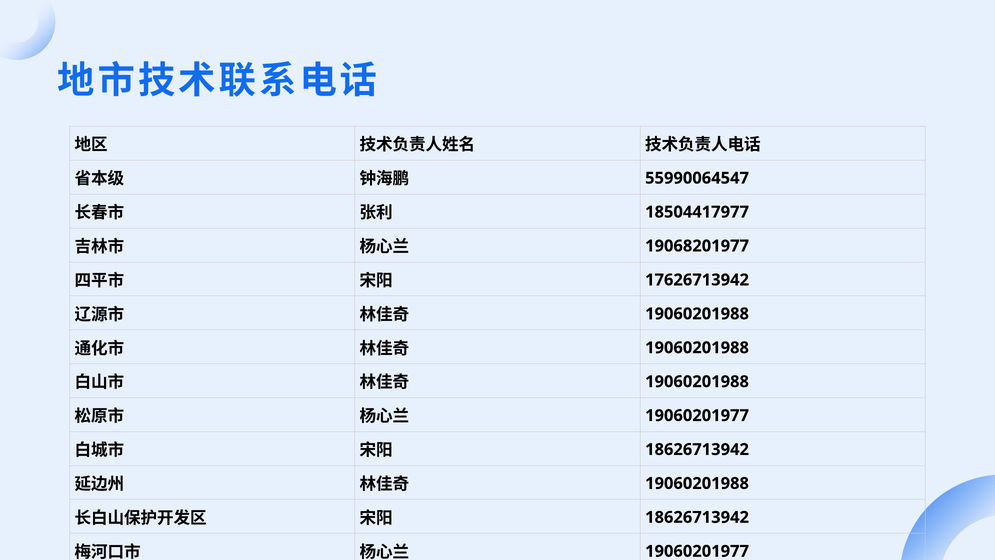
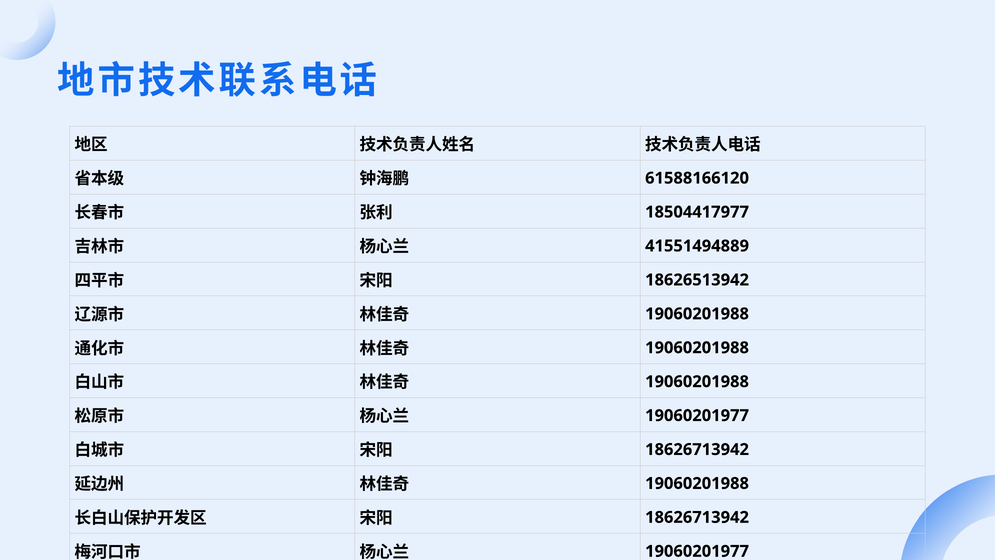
55990064547: 55990064547 -> 61588166120
19068201977: 19068201977 -> 41551494889
17626713942: 17626713942 -> 18626513942
